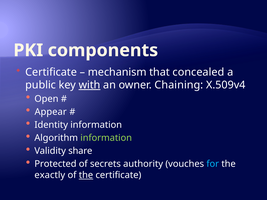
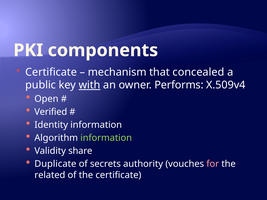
Chaining: Chaining -> Performs
Appear: Appear -> Verified
Protected: Protected -> Duplicate
for colour: light blue -> pink
exactly: exactly -> related
the at (86, 175) underline: present -> none
